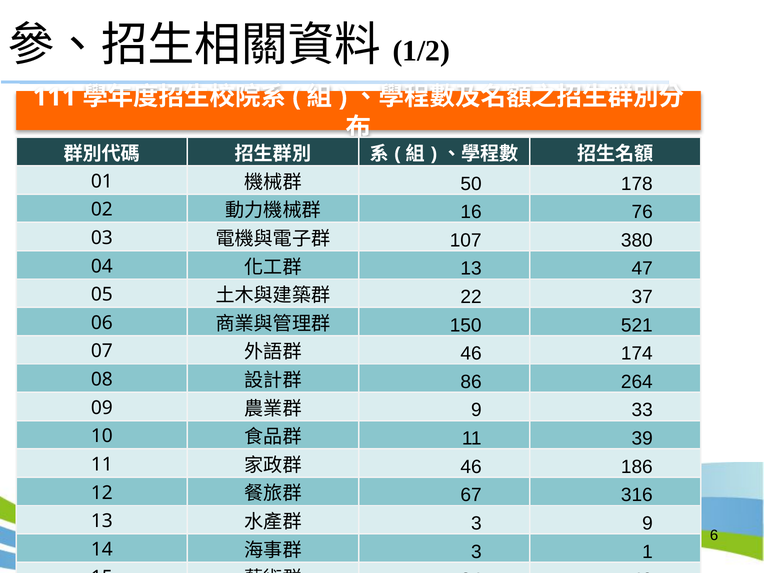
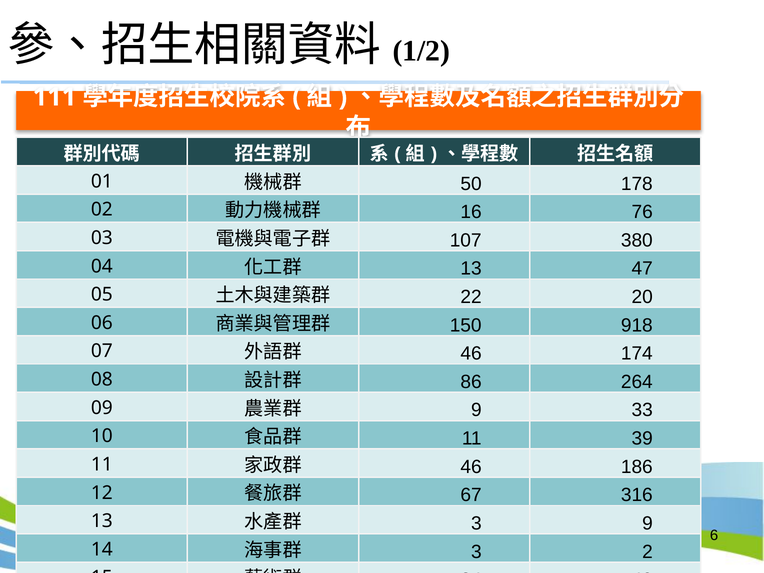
37: 37 -> 20
521: 521 -> 918
1: 1 -> 2
